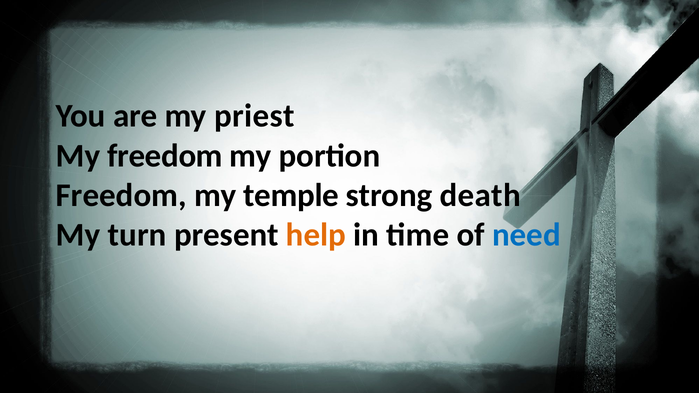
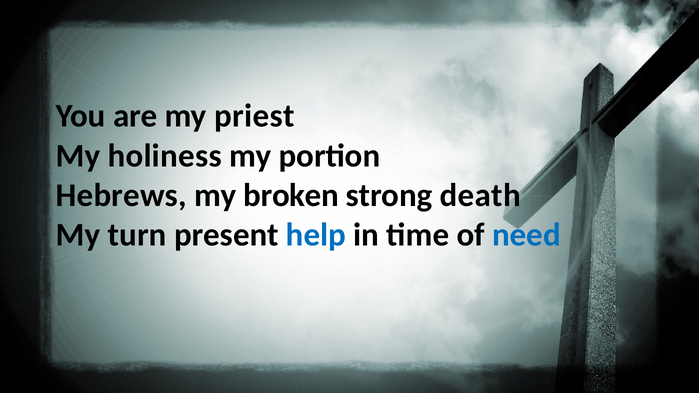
My freedom: freedom -> holiness
Freedom at (121, 195): Freedom -> Hebrews
temple: temple -> broken
help colour: orange -> blue
